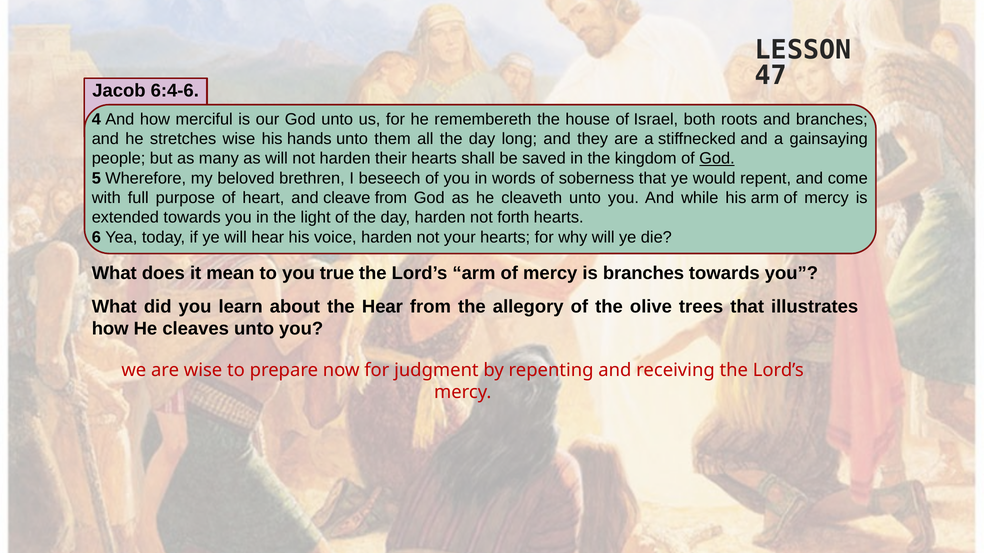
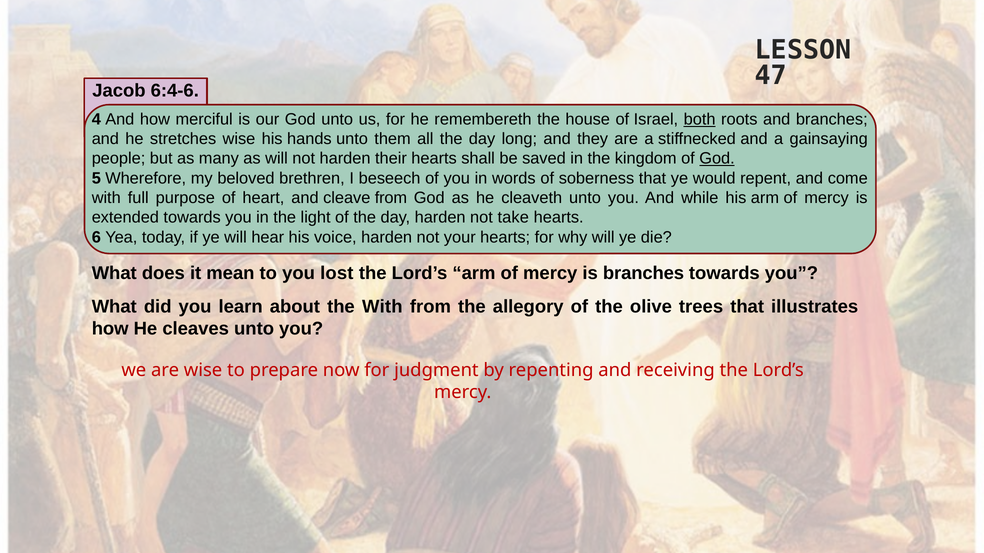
both underline: none -> present
forth: forth -> take
true: true -> lost
the Hear: Hear -> With
